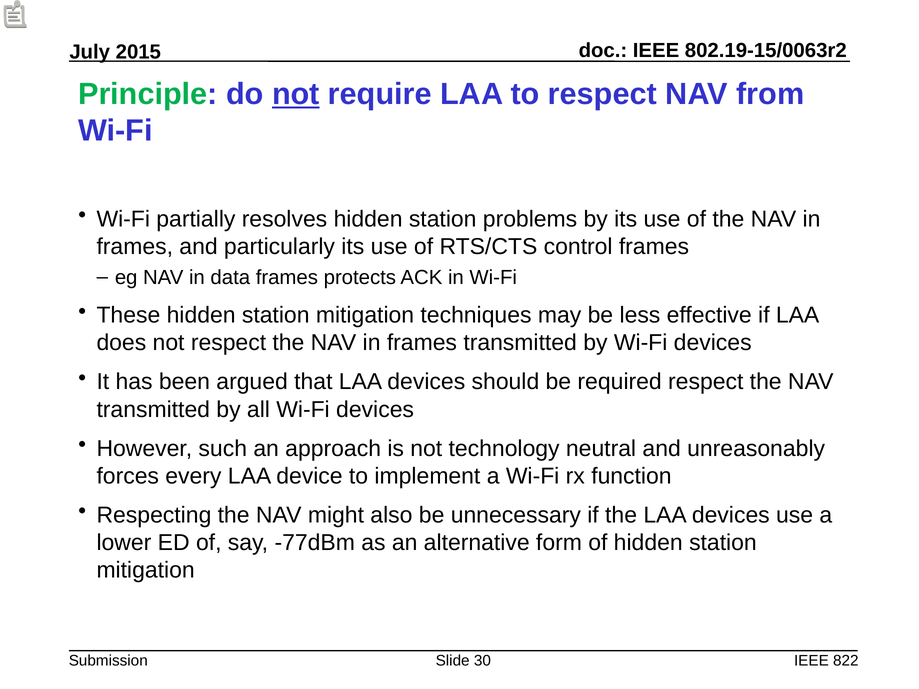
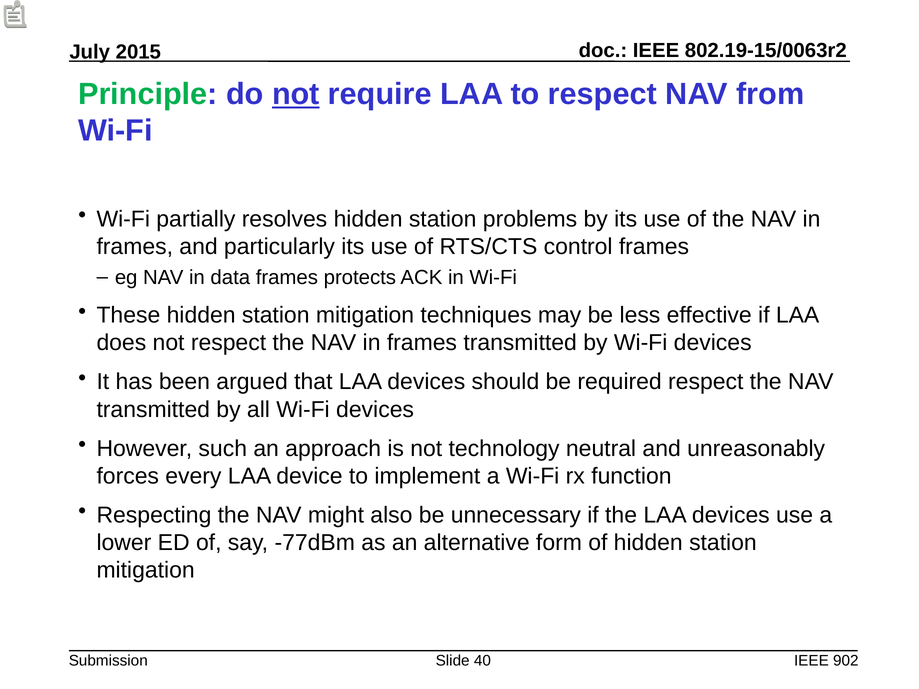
30: 30 -> 40
822: 822 -> 902
